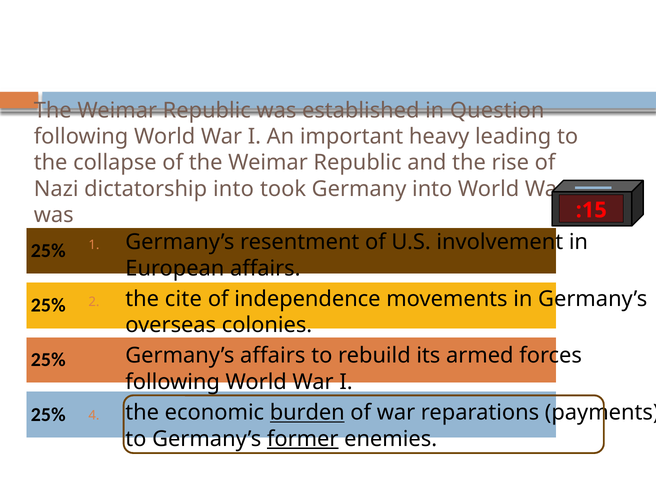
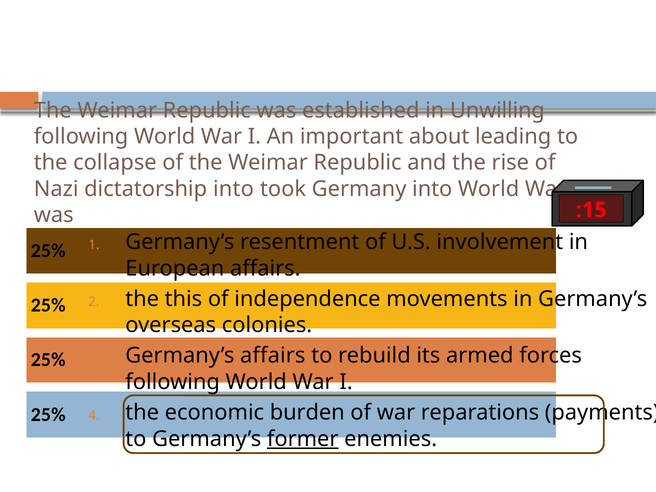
Question: Question -> Unwilling
heavy: heavy -> about
cite: cite -> this
burden underline: present -> none
